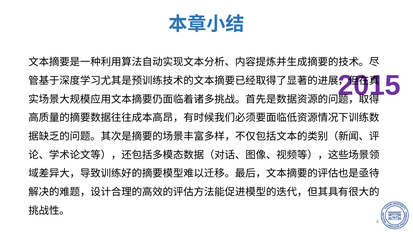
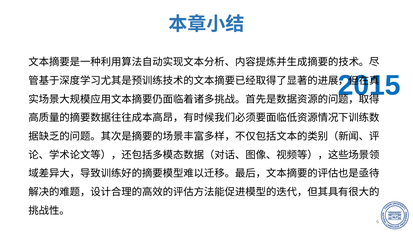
2015 colour: purple -> blue
